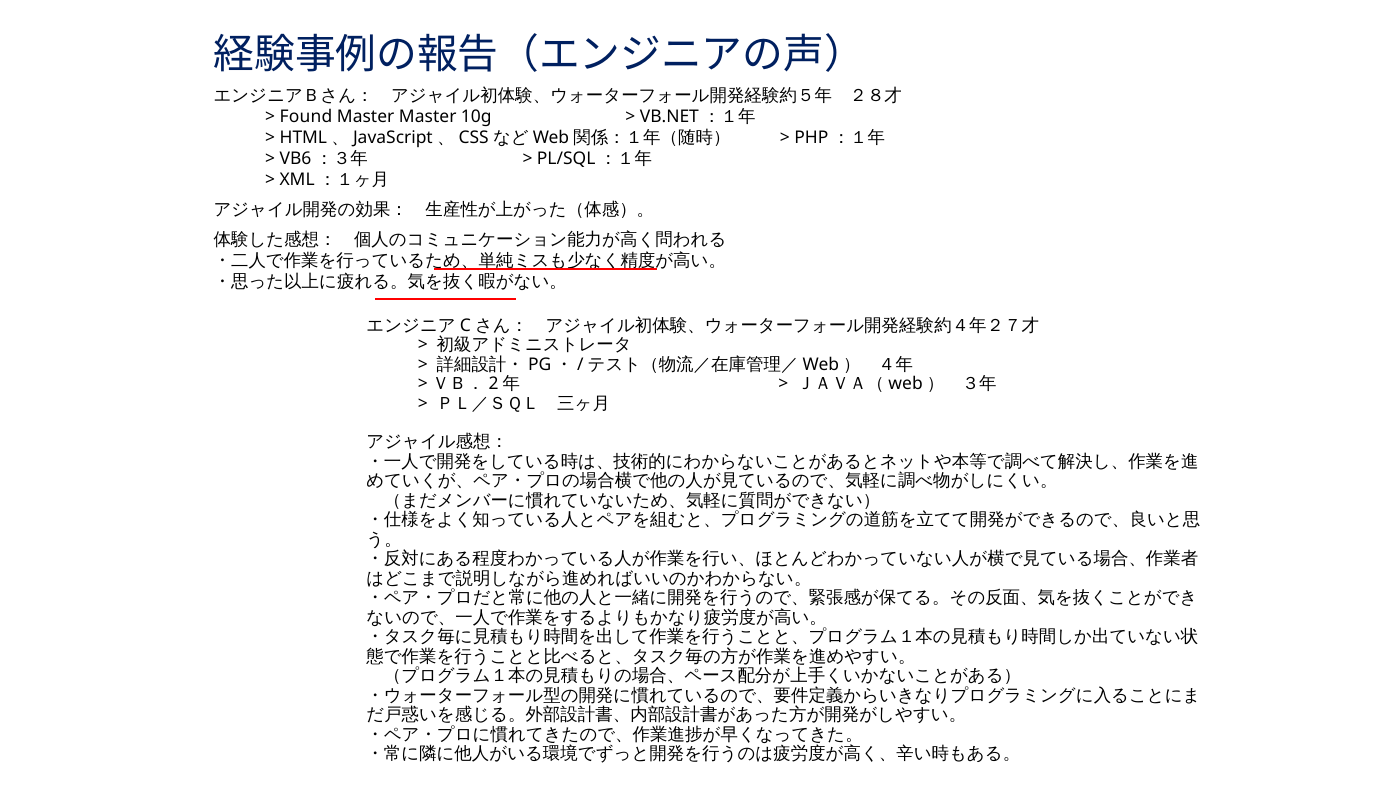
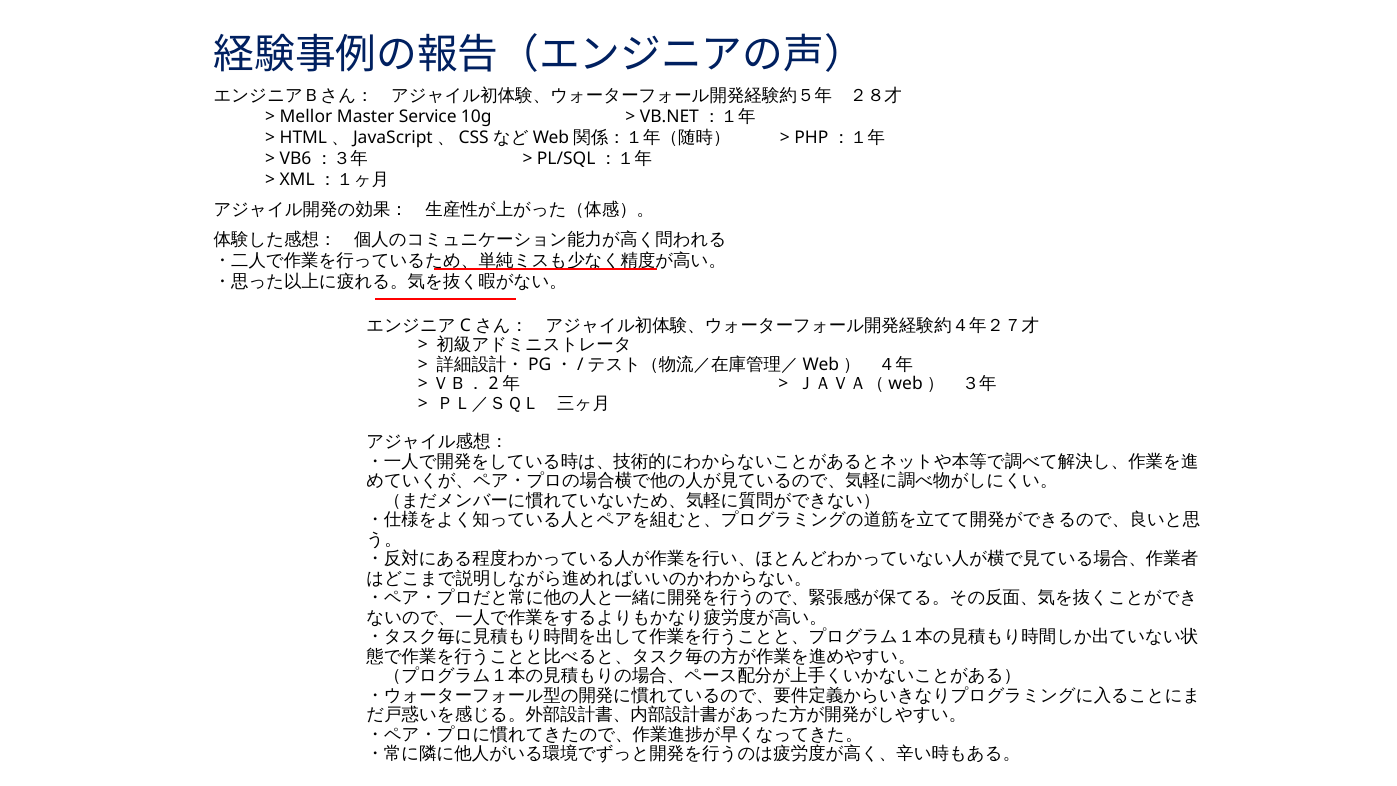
Found: Found -> Mellor
Master Master: Master -> Service
